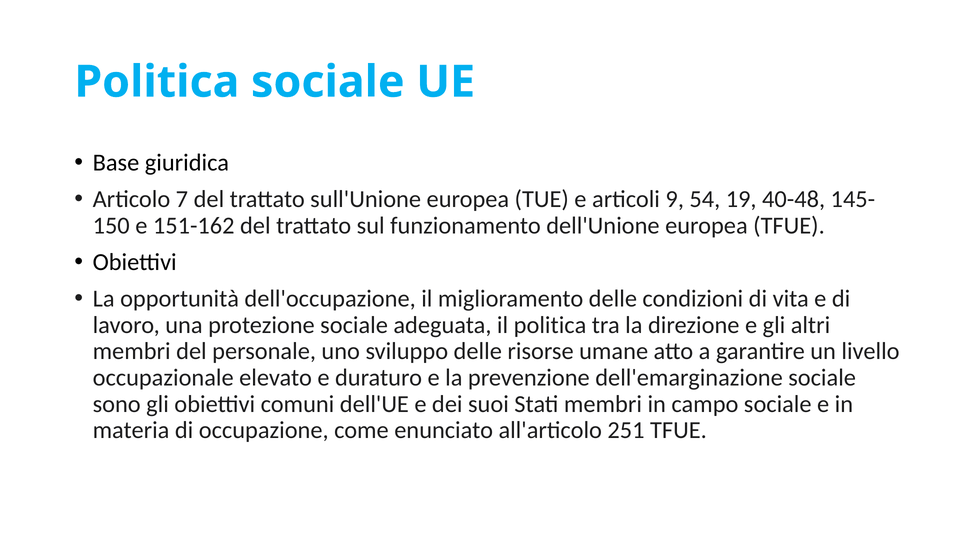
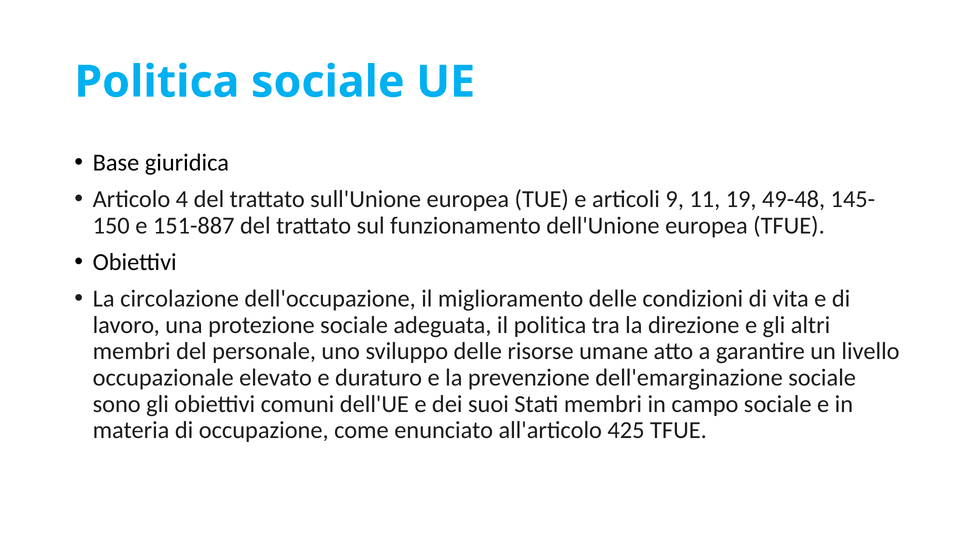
7: 7 -> 4
54: 54 -> 11
40-48: 40-48 -> 49-48
151-162: 151-162 -> 151-887
opportunità: opportunità -> circolazione
251: 251 -> 425
